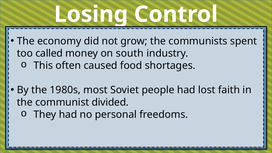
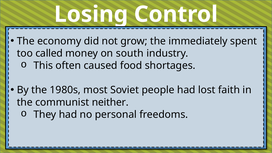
communists: communists -> immediately
divided: divided -> neither
